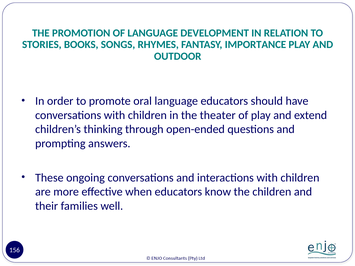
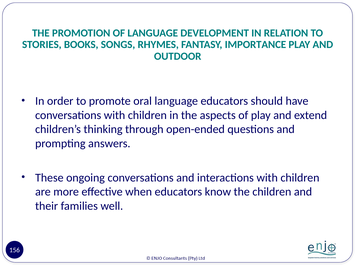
theater: theater -> aspects
